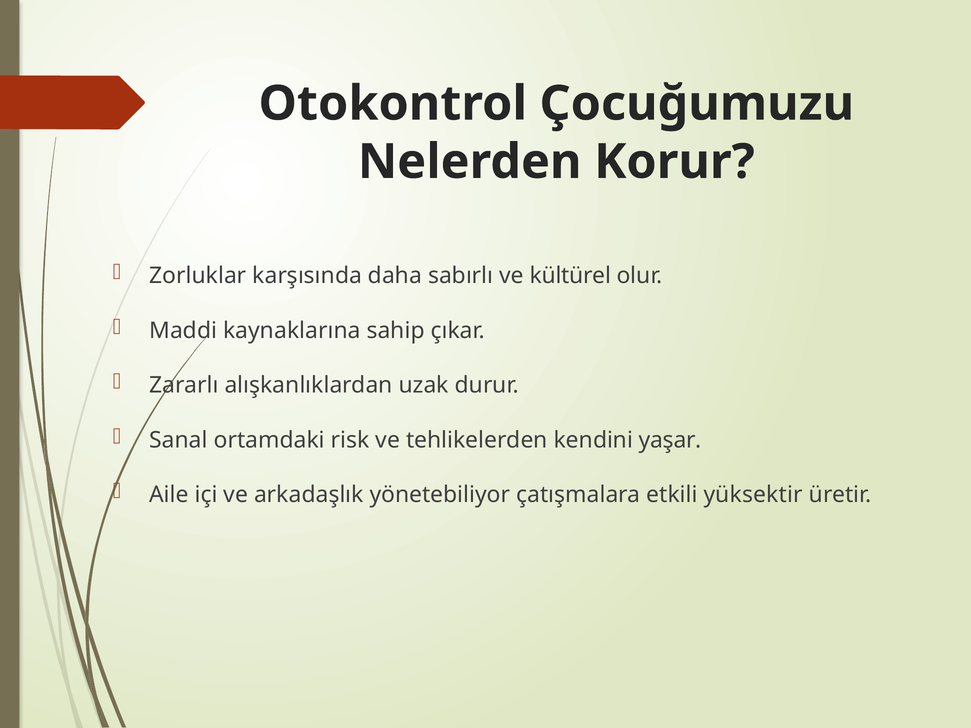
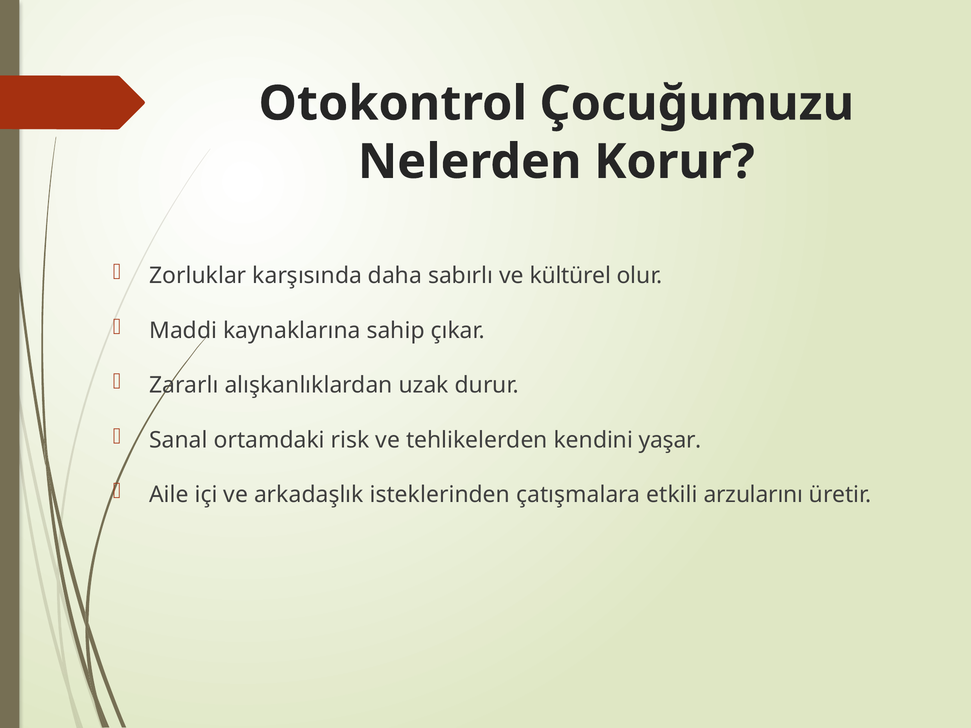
yönetebiliyor: yönetebiliyor -> isteklerinden
yüksektir: yüksektir -> arzularını
